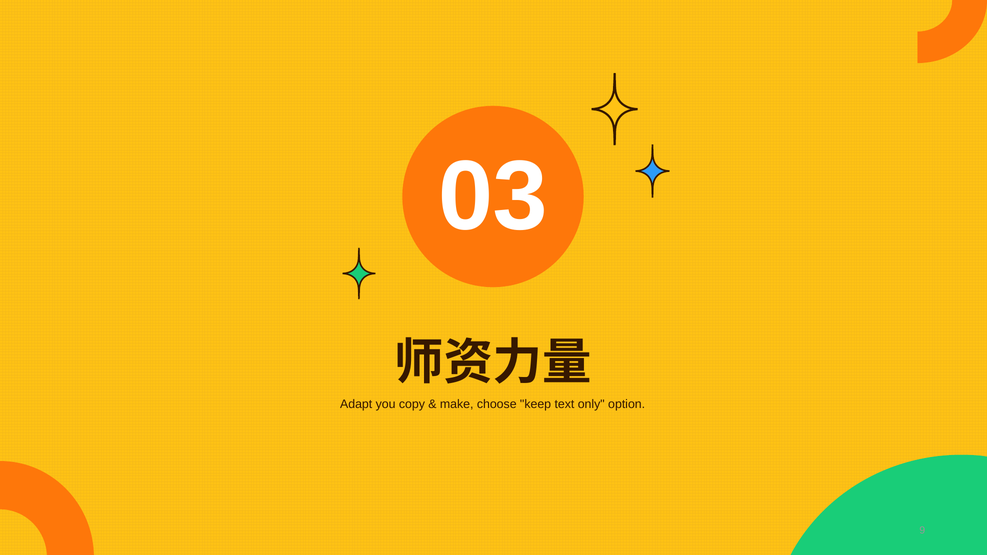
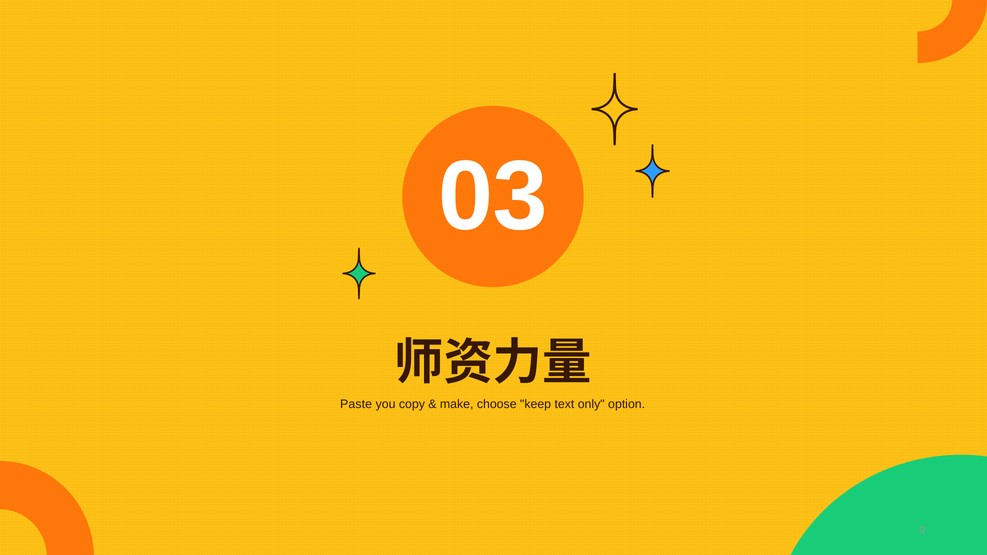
Adapt: Adapt -> Paste
